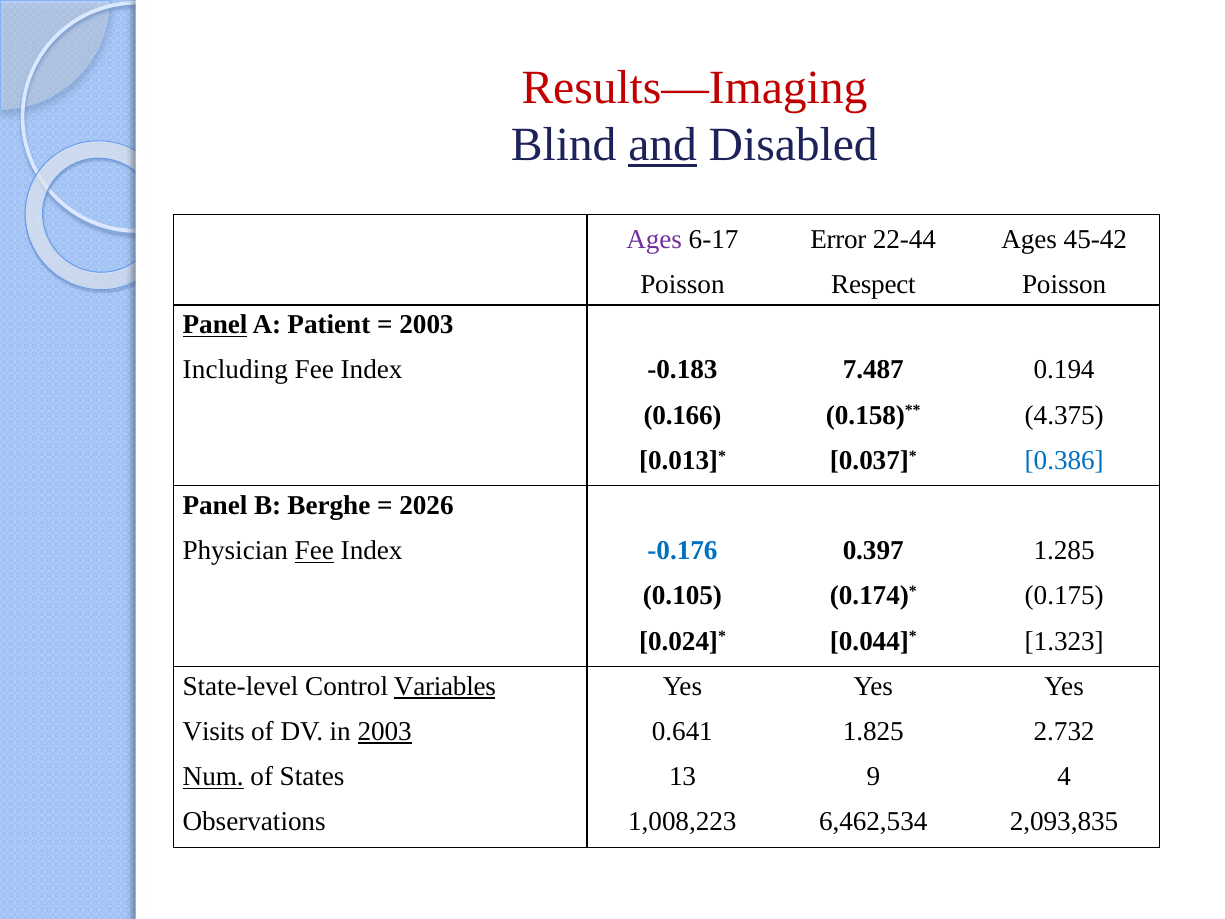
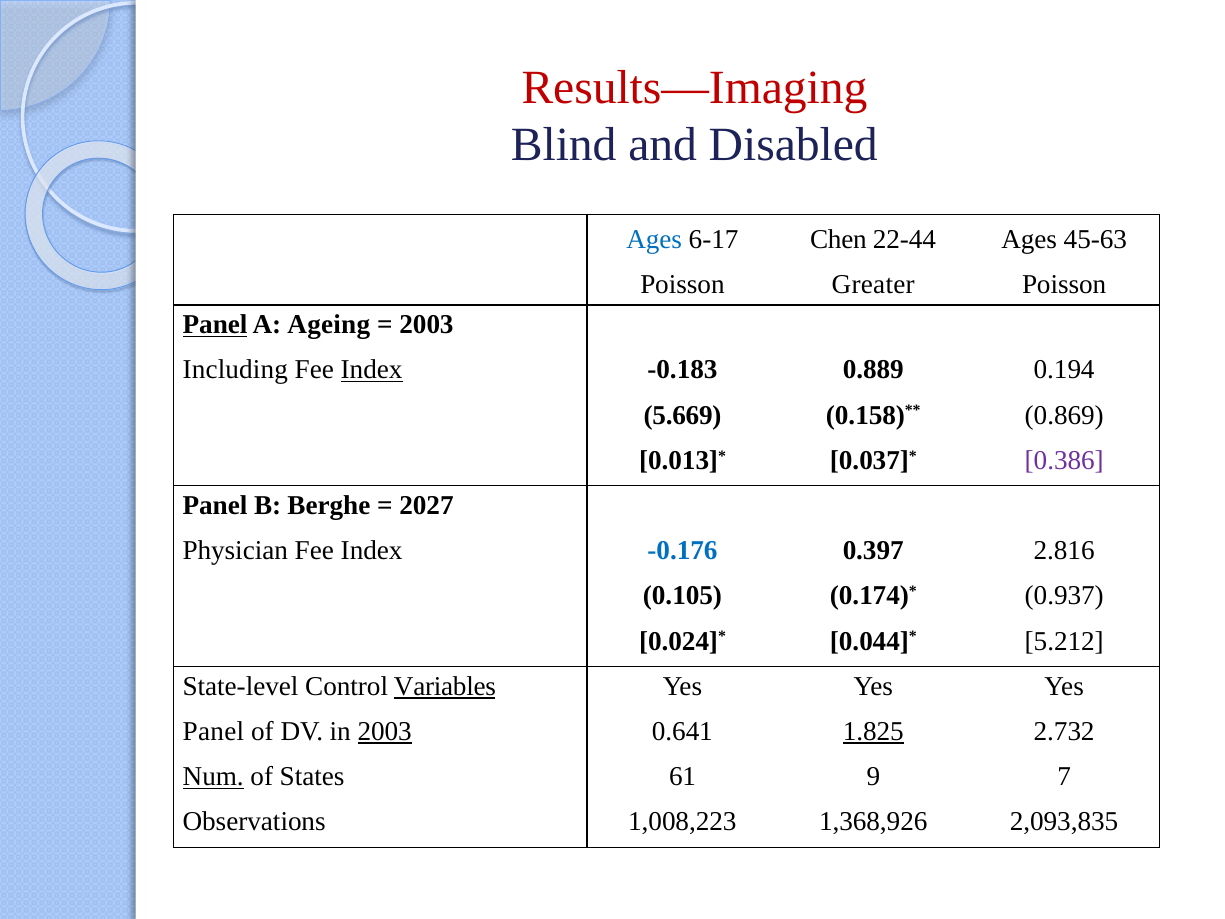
and underline: present -> none
Ages at (654, 239) colour: purple -> blue
Error: Error -> Chen
45-42: 45-42 -> 45-63
Respect: Respect -> Greater
Patient: Patient -> Ageing
Index at (372, 370) underline: none -> present
7.487: 7.487 -> 0.889
0.166: 0.166 -> 5.669
4.375: 4.375 -> 0.869
0.386 colour: blue -> purple
2026: 2026 -> 2027
Fee at (314, 551) underline: present -> none
1.285: 1.285 -> 2.816
0.175: 0.175 -> 0.937
1.323: 1.323 -> 5.212
Visits at (214, 731): Visits -> Panel
1.825 underline: none -> present
13: 13 -> 61
4: 4 -> 7
6,462,534: 6,462,534 -> 1,368,926
